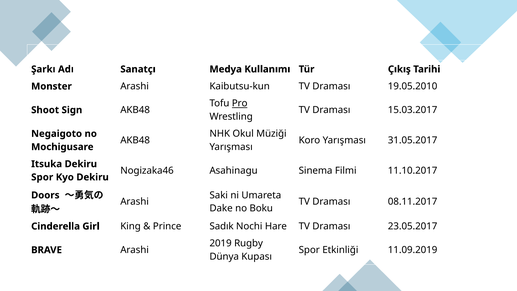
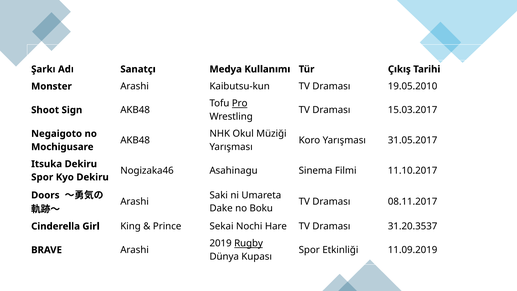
Sadık: Sadık -> Sekai
23.05.2017: 23.05.2017 -> 31.20.3537
Rugby underline: none -> present
